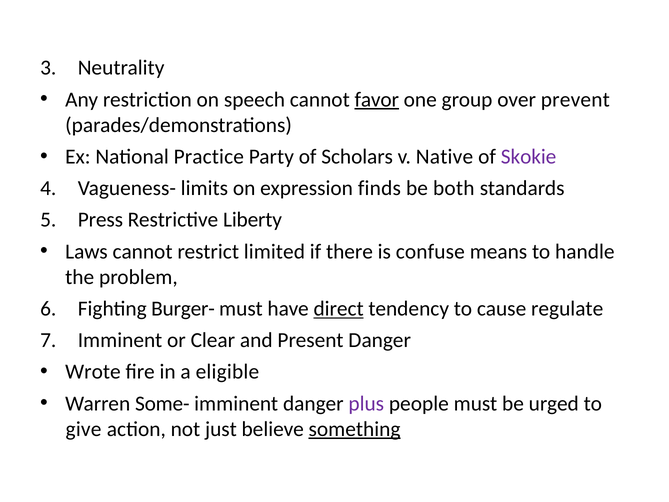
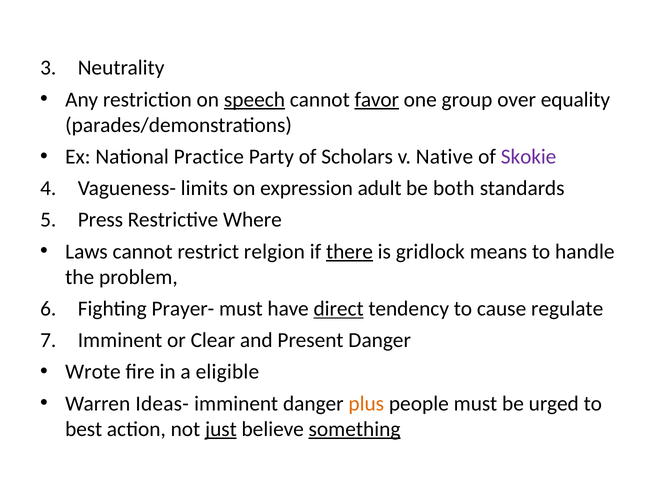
speech underline: none -> present
prevent: prevent -> equality
finds: finds -> adult
Liberty: Liberty -> Where
limited: limited -> relgion
there underline: none -> present
confuse: confuse -> gridlock
Burger-: Burger- -> Prayer-
Some-: Some- -> Ideas-
plus colour: purple -> orange
give: give -> best
just underline: none -> present
